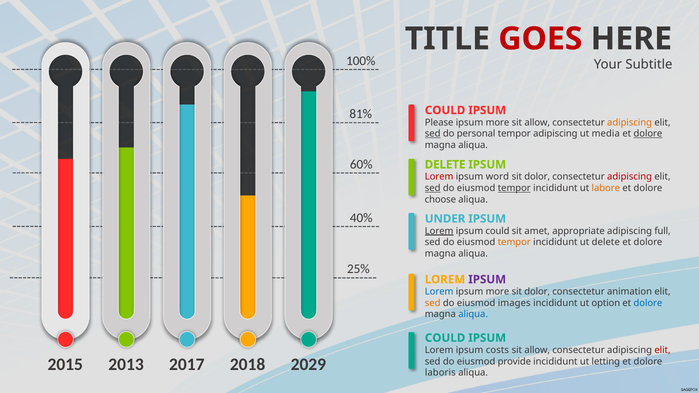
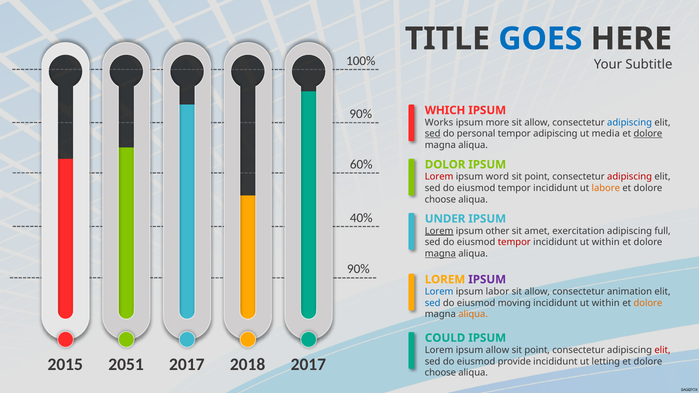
GOES colour: red -> blue
COULD at (445, 110): COULD -> WHICH
81% at (361, 114): 81% -> 90%
Please: Please -> Works
adipiscing at (630, 123) colour: orange -> blue
DELETE at (445, 165): DELETE -> DOLOR
dolor at (537, 177): dolor -> point
sed at (433, 188) underline: present -> none
tempor at (514, 188) underline: present -> none
ipsum could: could -> other
appropriate: appropriate -> exercitation
tempor at (514, 242) colour: orange -> red
delete at (606, 242): delete -> within
magna at (440, 254) underline: none -> present
25% at (358, 269): 25% -> 90%
more at (497, 292): more -> labor
dolor at (537, 292): dolor -> allow
sed at (433, 303) colour: orange -> blue
images: images -> moving
option at (606, 303): option -> within
dolore at (648, 303) colour: blue -> orange
aliqua at (473, 314) colour: blue -> orange
ipsum costs: costs -> allow
allow at (537, 350): allow -> point
2013: 2013 -> 2051
2018 2029: 2029 -> 2017
laboris at (440, 373): laboris -> choose
